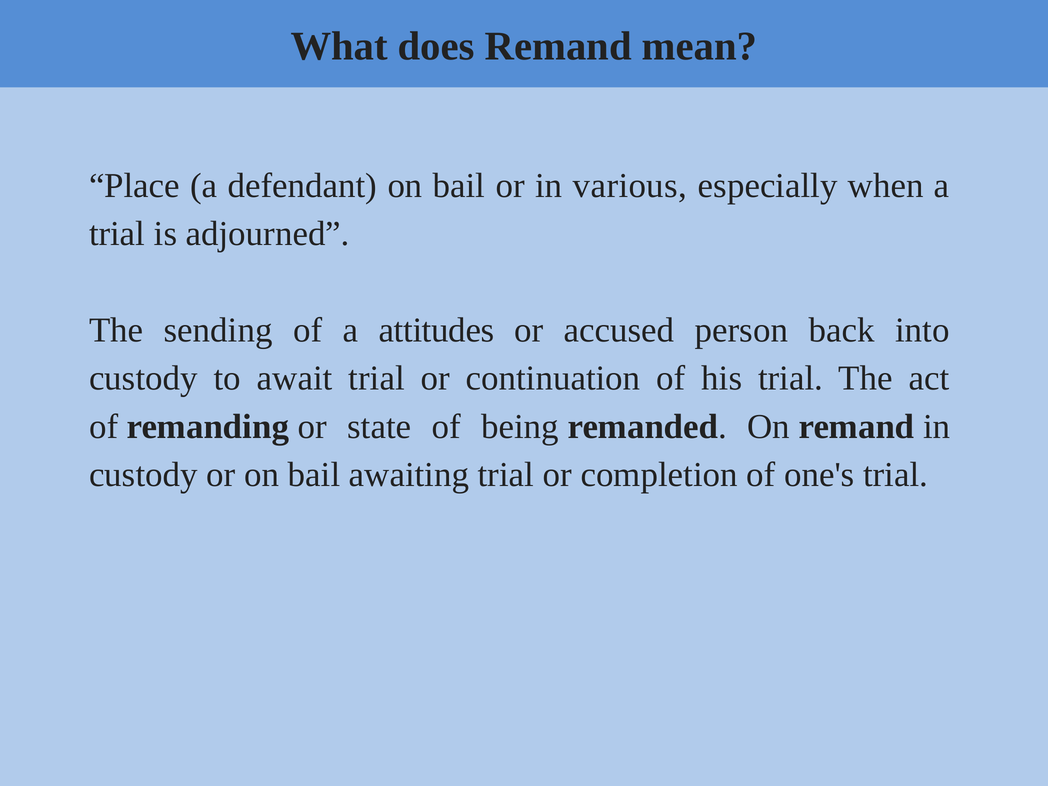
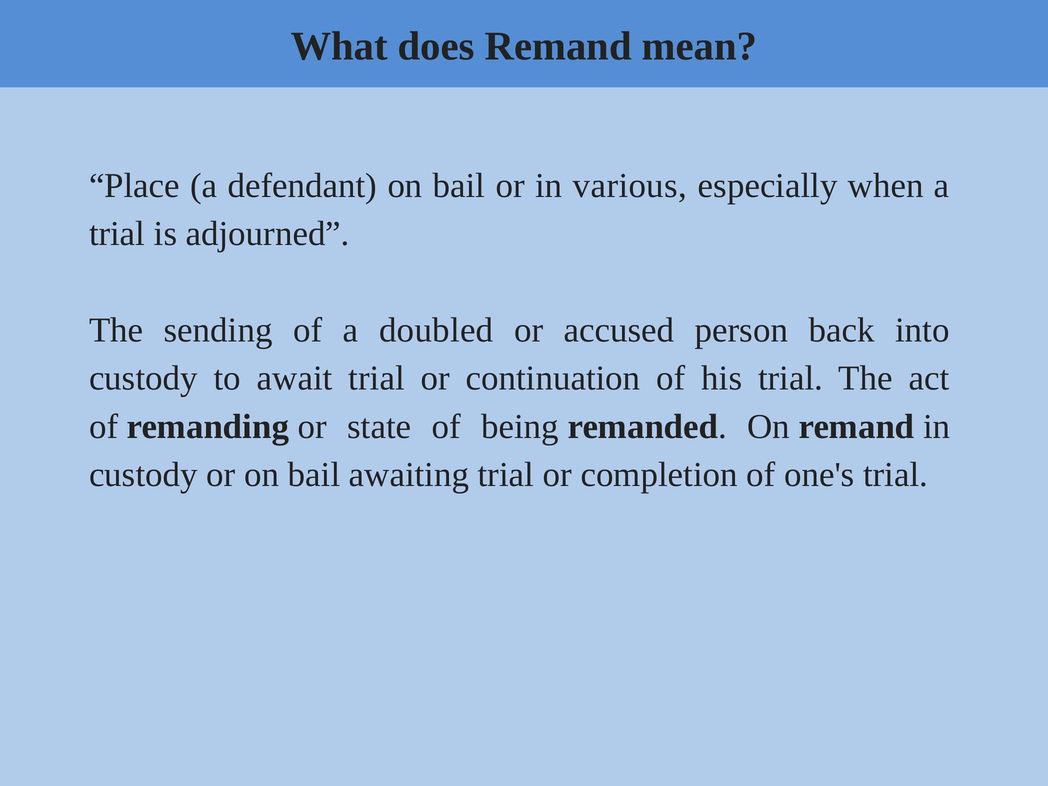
attitudes: attitudes -> doubled
